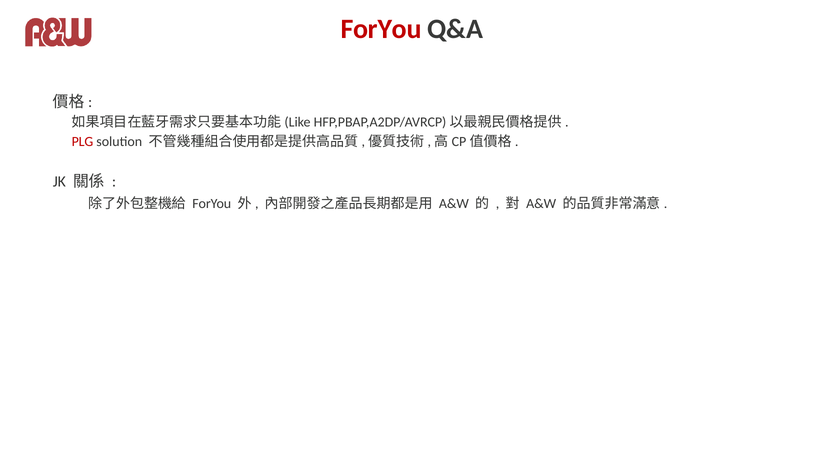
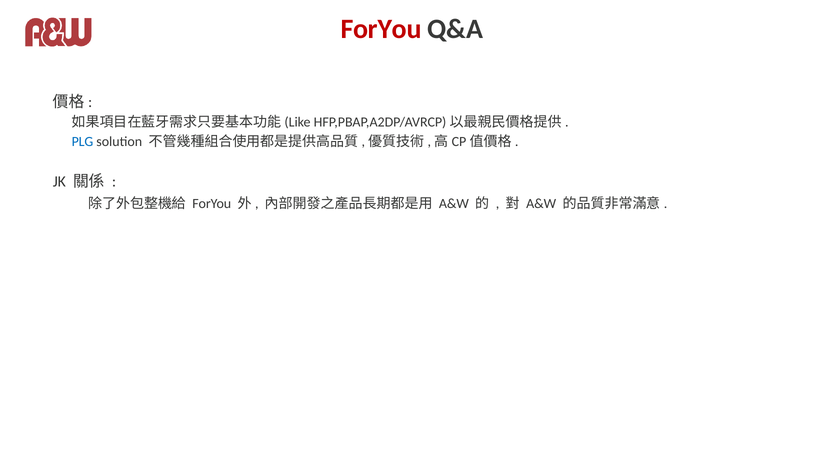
PLG colour: red -> blue
